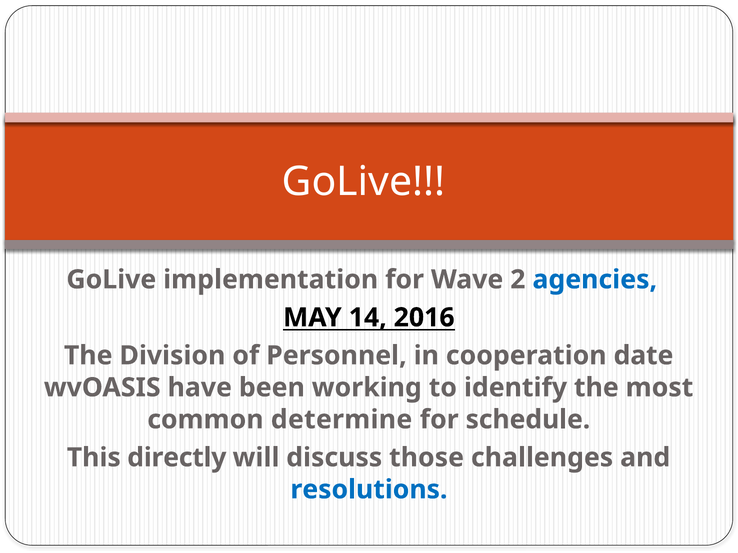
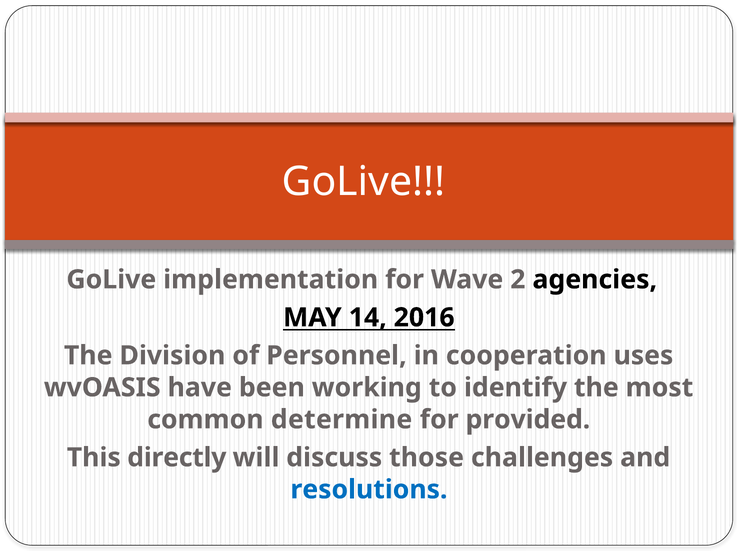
agencies colour: blue -> black
date: date -> uses
schedule: schedule -> provided
